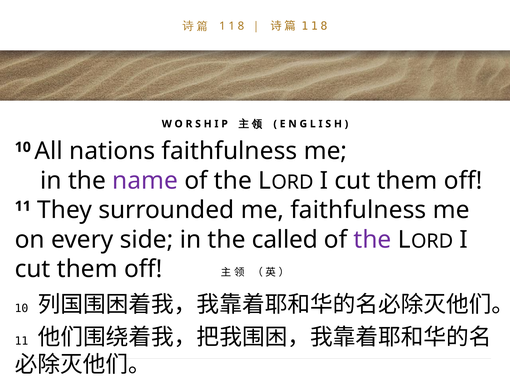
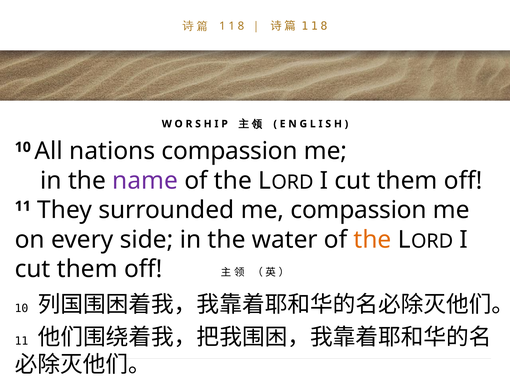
nations faithfulness: faithfulness -> compassion
me faithfulness: faithfulness -> compassion
called: called -> water
the at (373, 239) colour: purple -> orange
